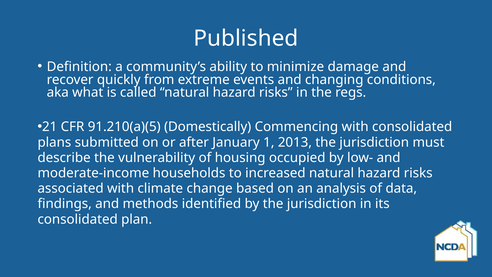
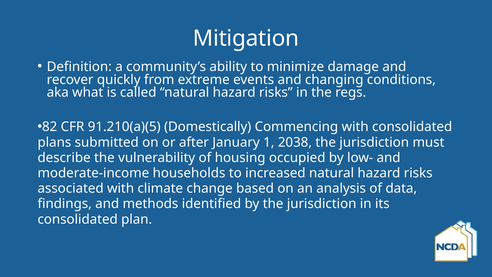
Published: Published -> Mitigation
21: 21 -> 82
2013: 2013 -> 2038
